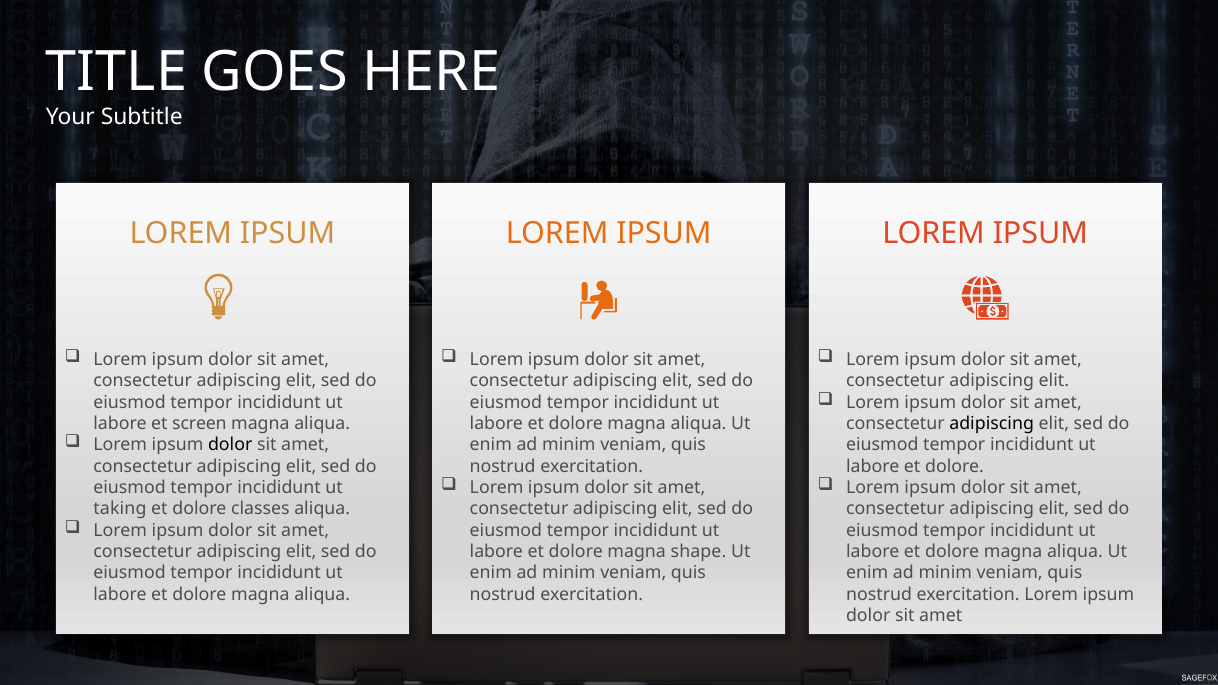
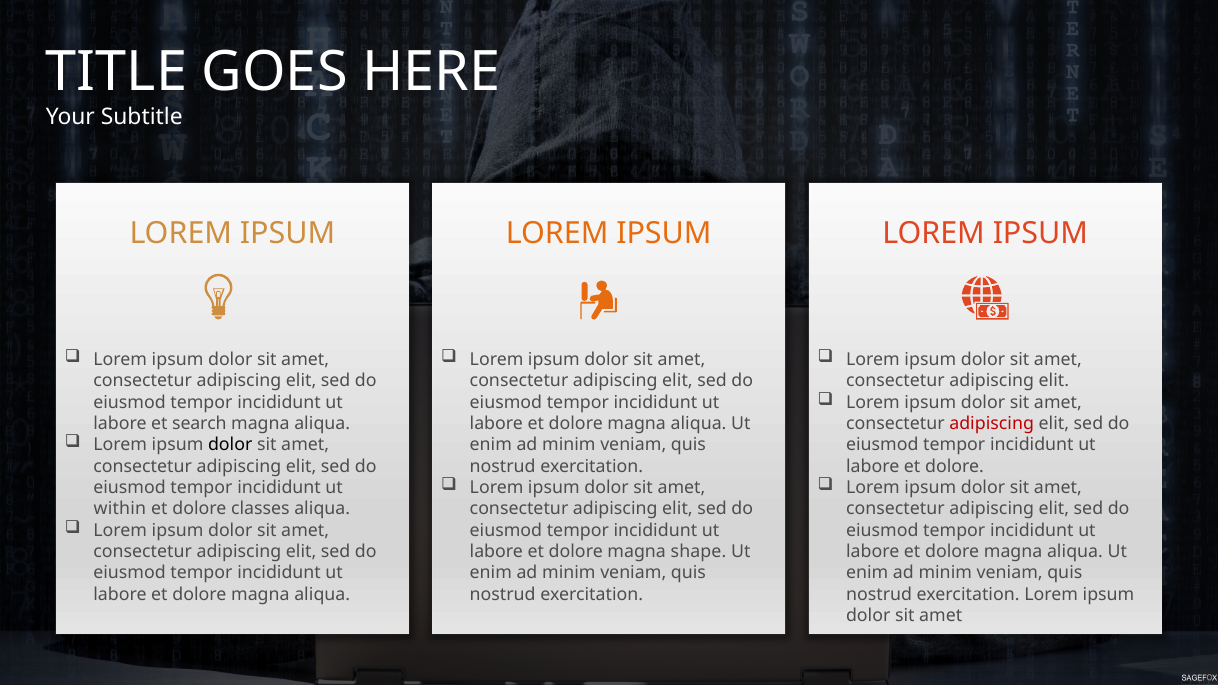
screen: screen -> search
adipiscing at (992, 424) colour: black -> red
taking: taking -> within
